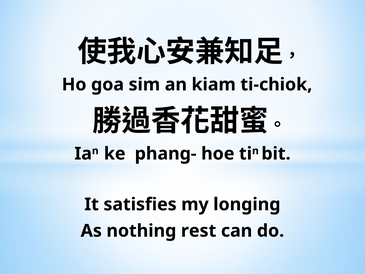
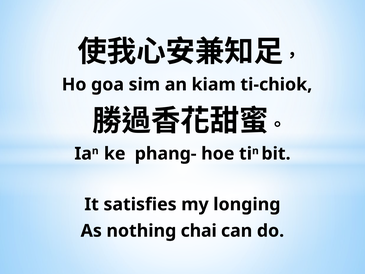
rest: rest -> chai
